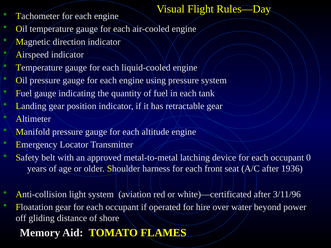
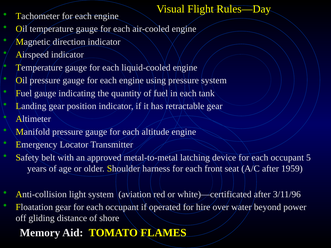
0: 0 -> 5
1936: 1936 -> 1959
